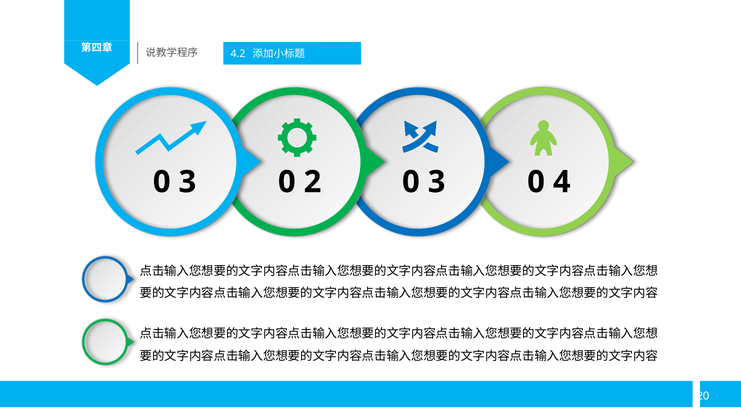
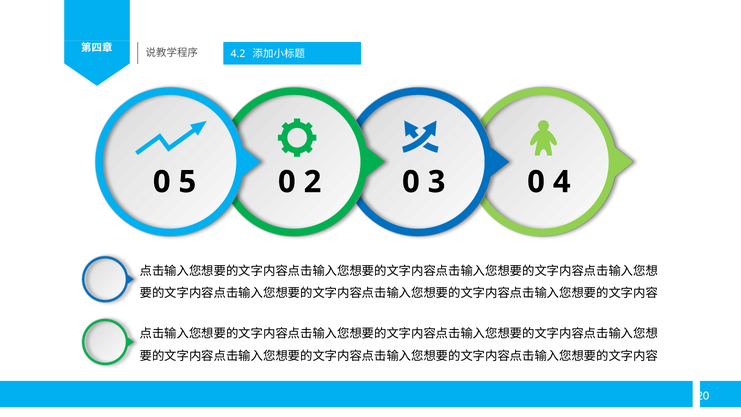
3 at (187, 182): 3 -> 5
